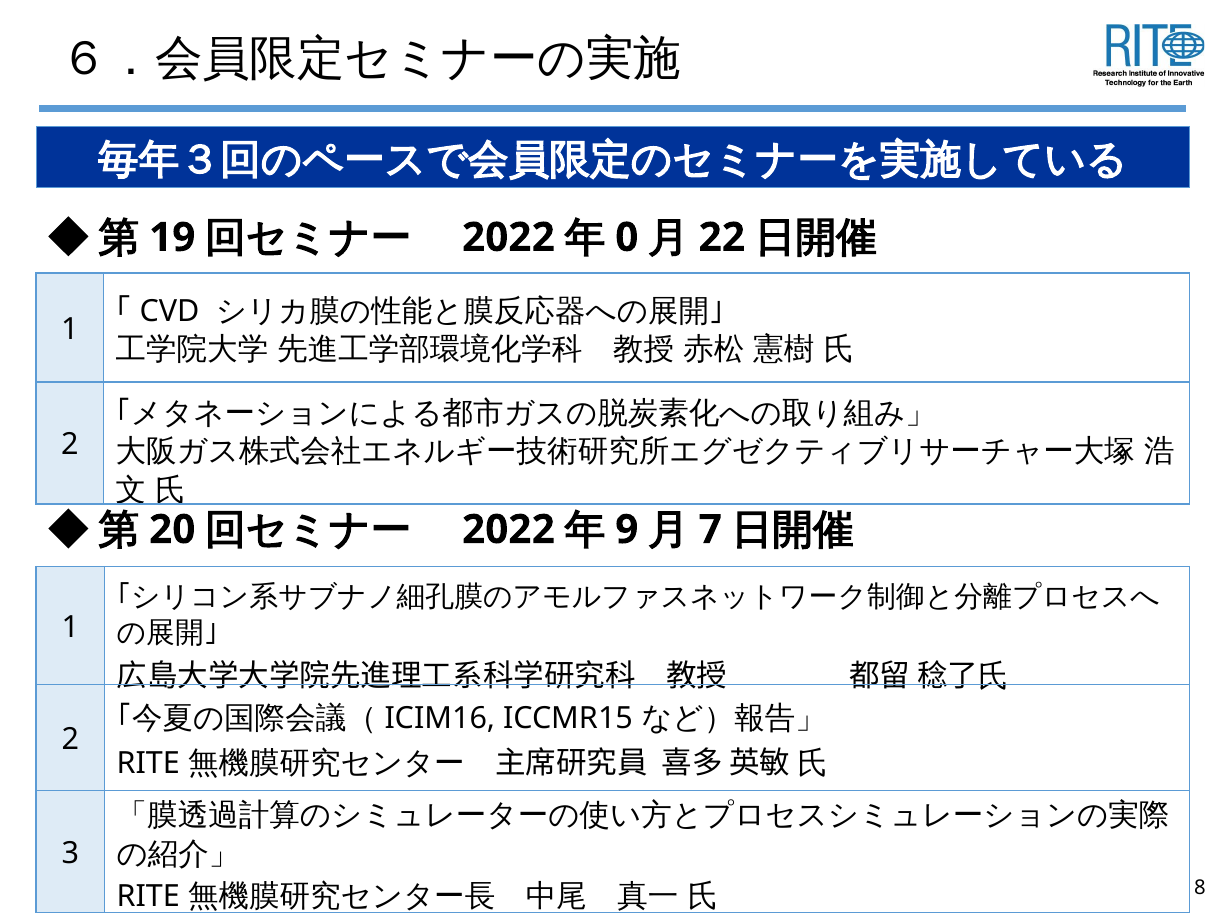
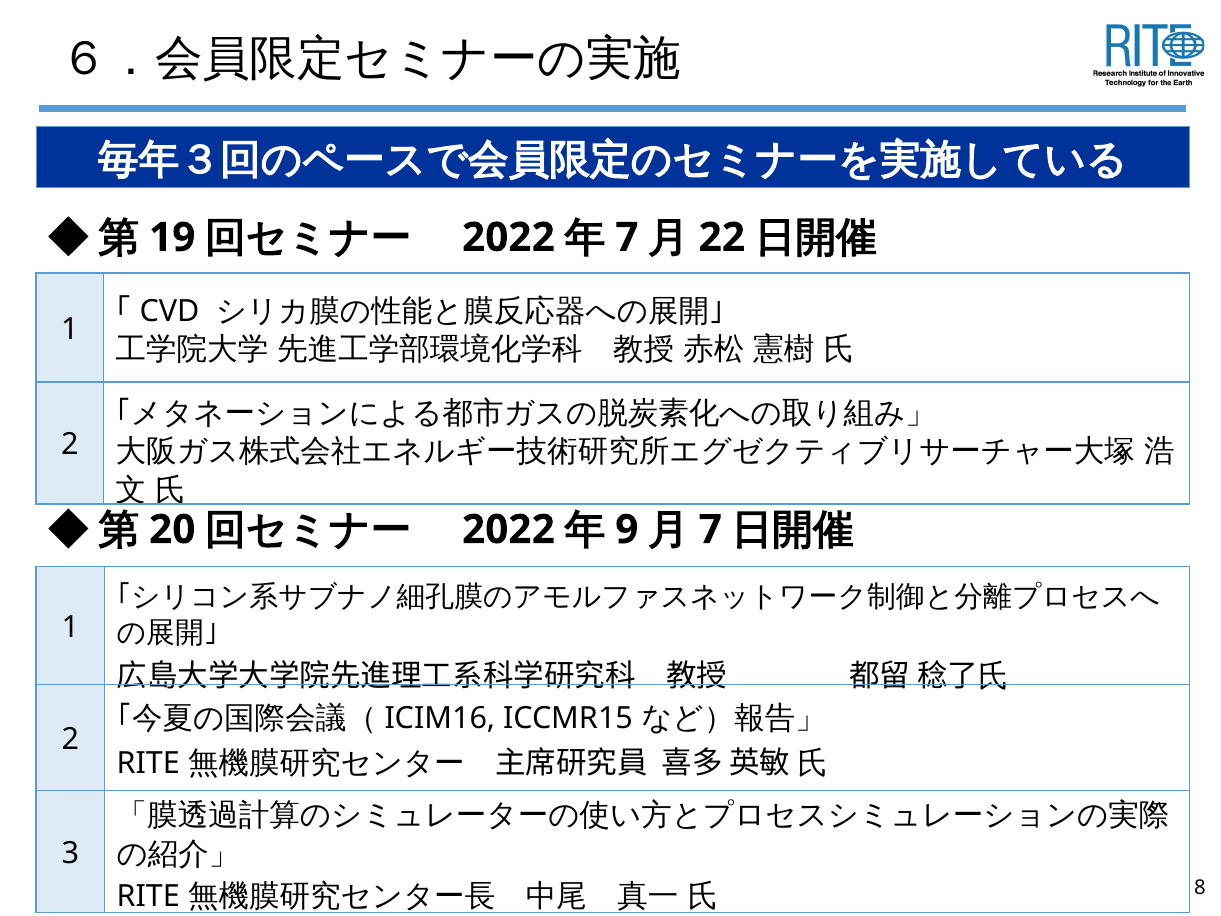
0 at (627, 237): 0 -> 7
